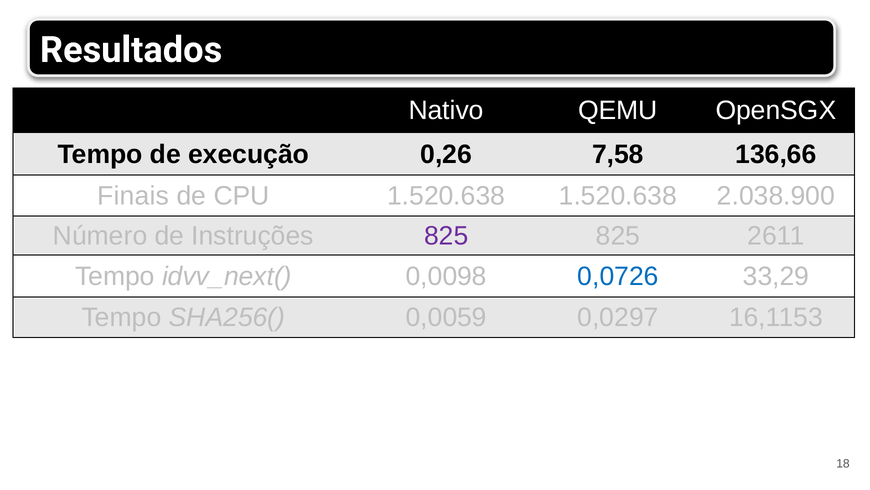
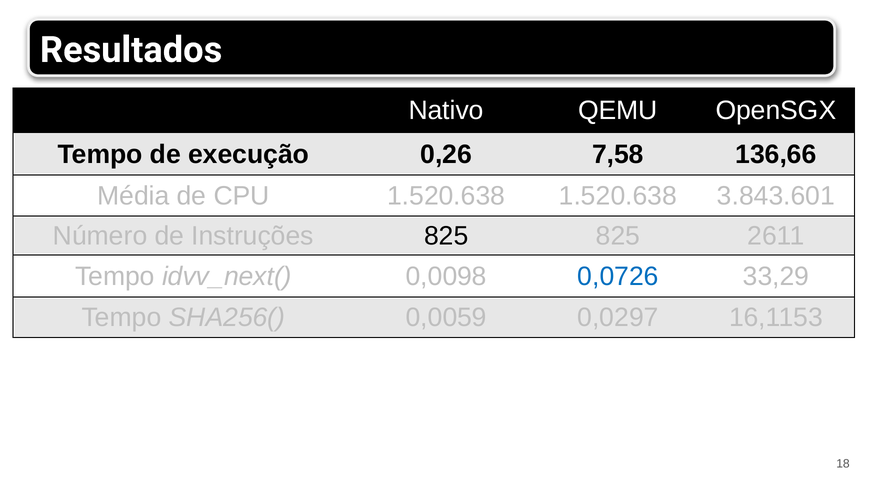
Finais: Finais -> Média
2.038.900: 2.038.900 -> 3.843.601
825 at (446, 236) colour: purple -> black
